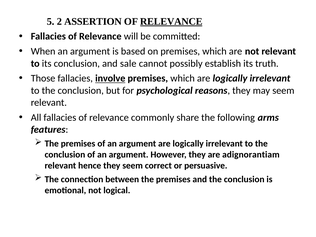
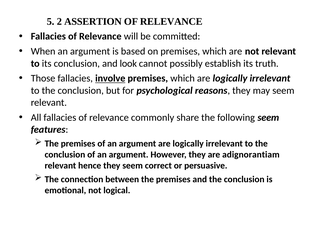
RELEVANCE at (171, 22) underline: present -> none
sale: sale -> look
following arms: arms -> seem
